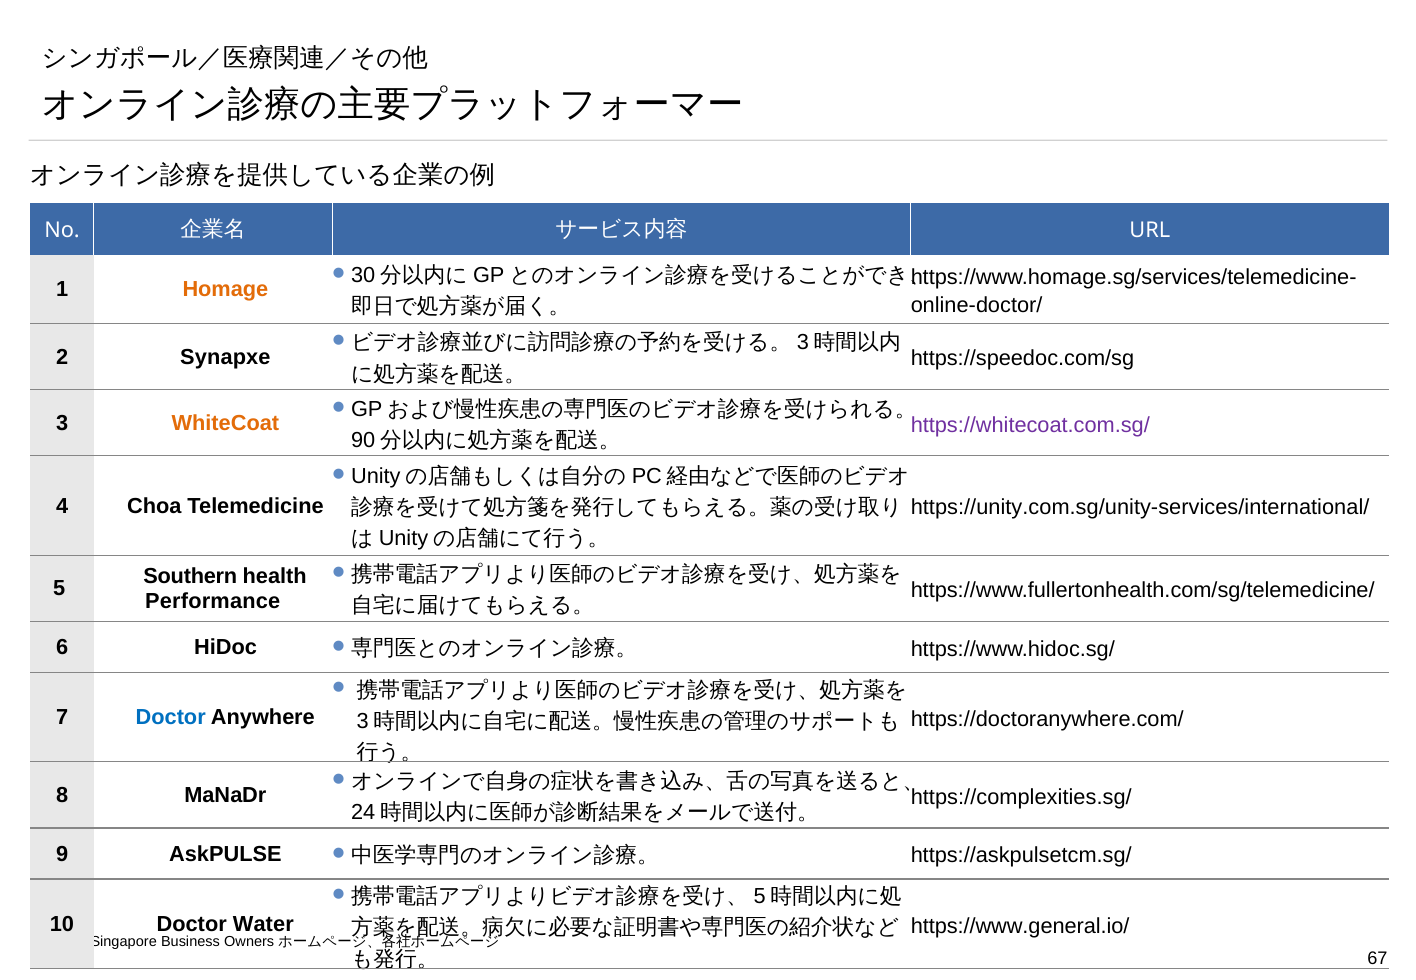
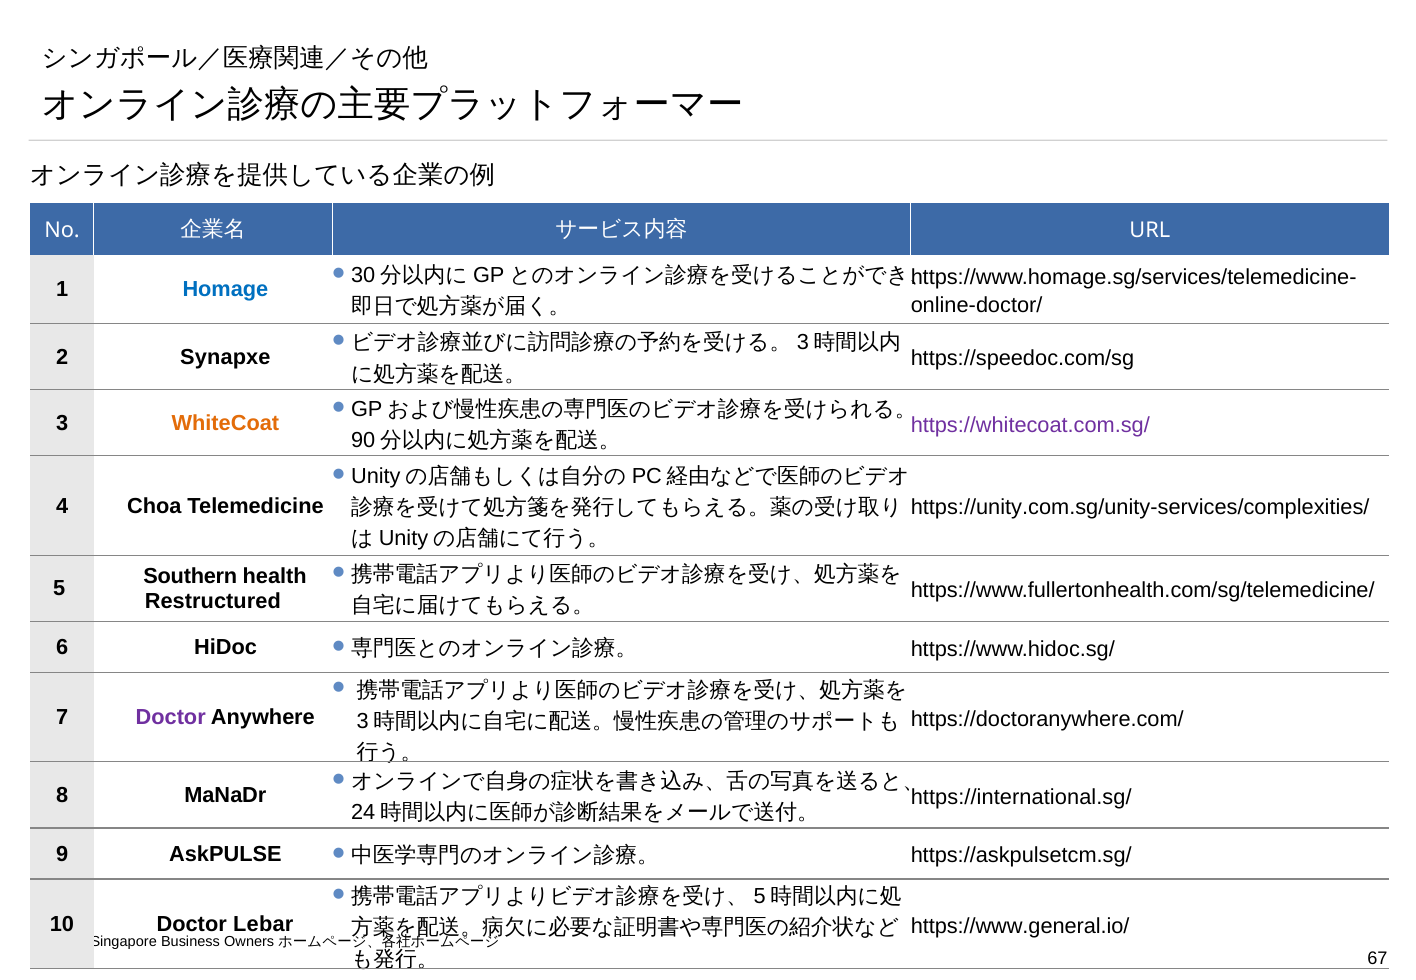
Homage colour: orange -> blue
https://unity.com.sg/unity-services/international/: https://unity.com.sg/unity-services/international/ -> https://unity.com.sg/unity-services/complexities/
Performance: Performance -> Restructured
Doctor at (171, 718) colour: blue -> purple
https://complexities.sg/: https://complexities.sg/ -> https://international.sg/
Water: Water -> Lebar
